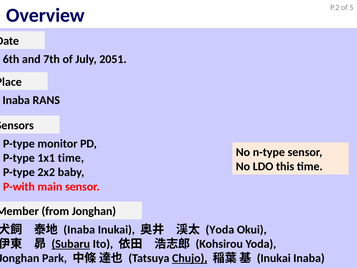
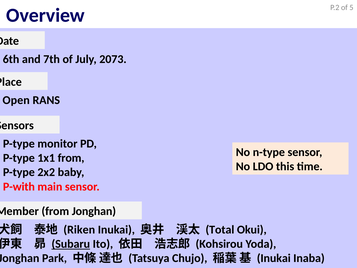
2051: 2051 -> 2073
Inaba at (16, 100): Inaba -> Open
1x1 time: time -> from
Inaba at (79, 229): Inaba -> Riken
Yoda at (220, 229): Yoda -> Total
Chujo underline: present -> none
